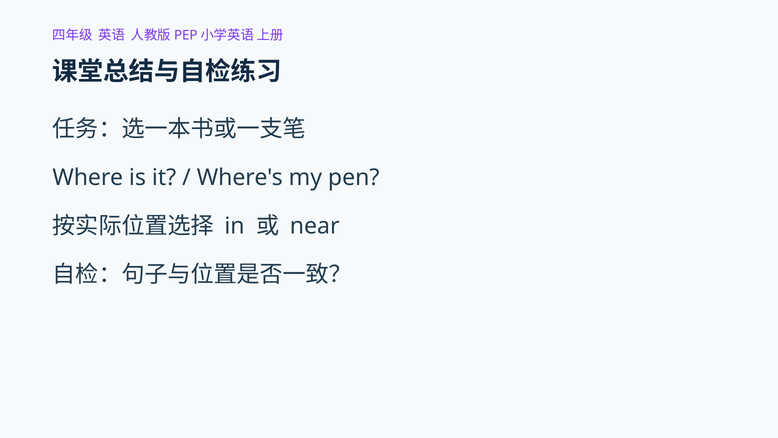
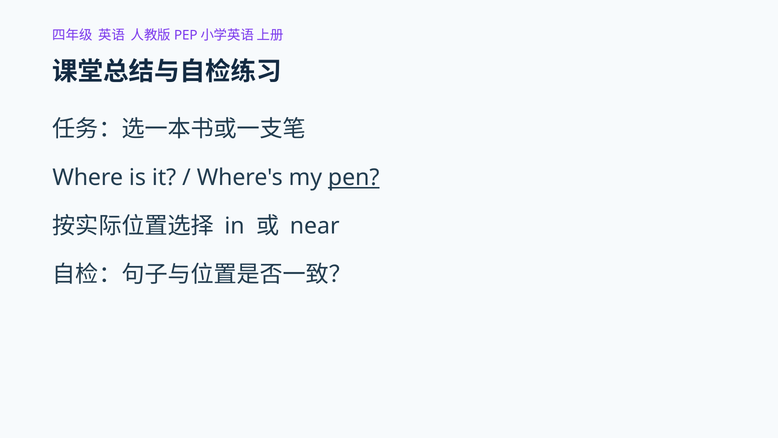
pen underline: none -> present
